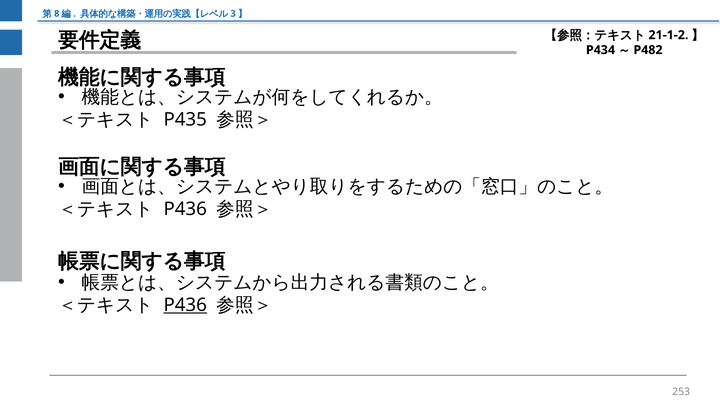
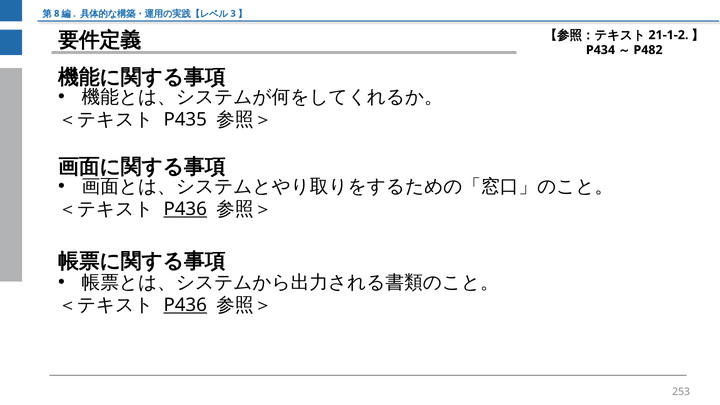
P436 at (185, 209) underline: none -> present
